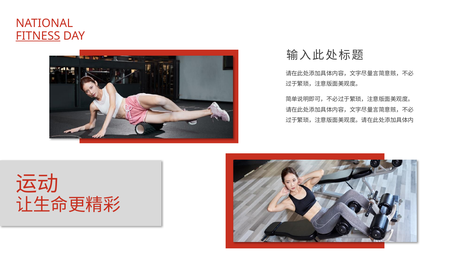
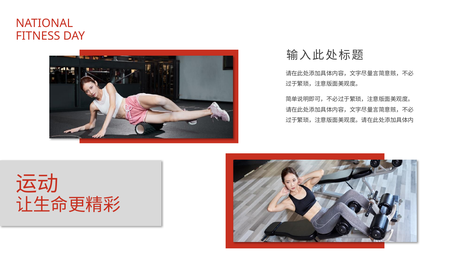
FITNESS underline: present -> none
